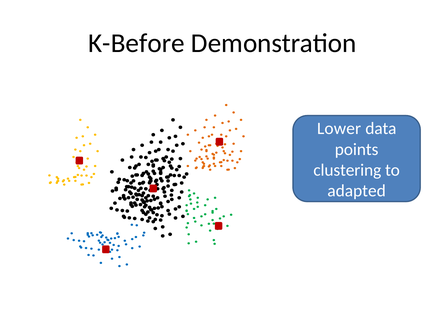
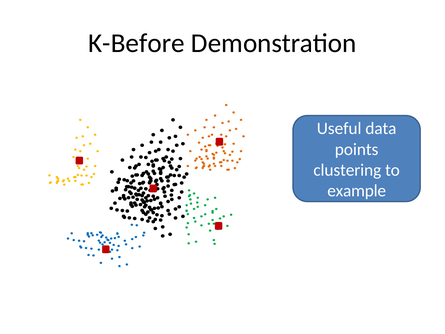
Lower: Lower -> Useful
adapted: adapted -> example
